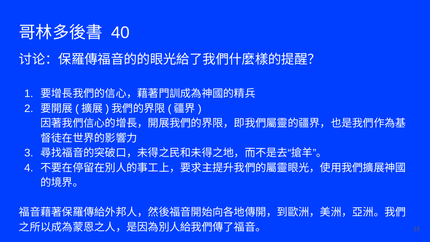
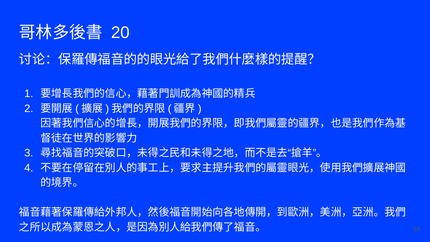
40: 40 -> 20
